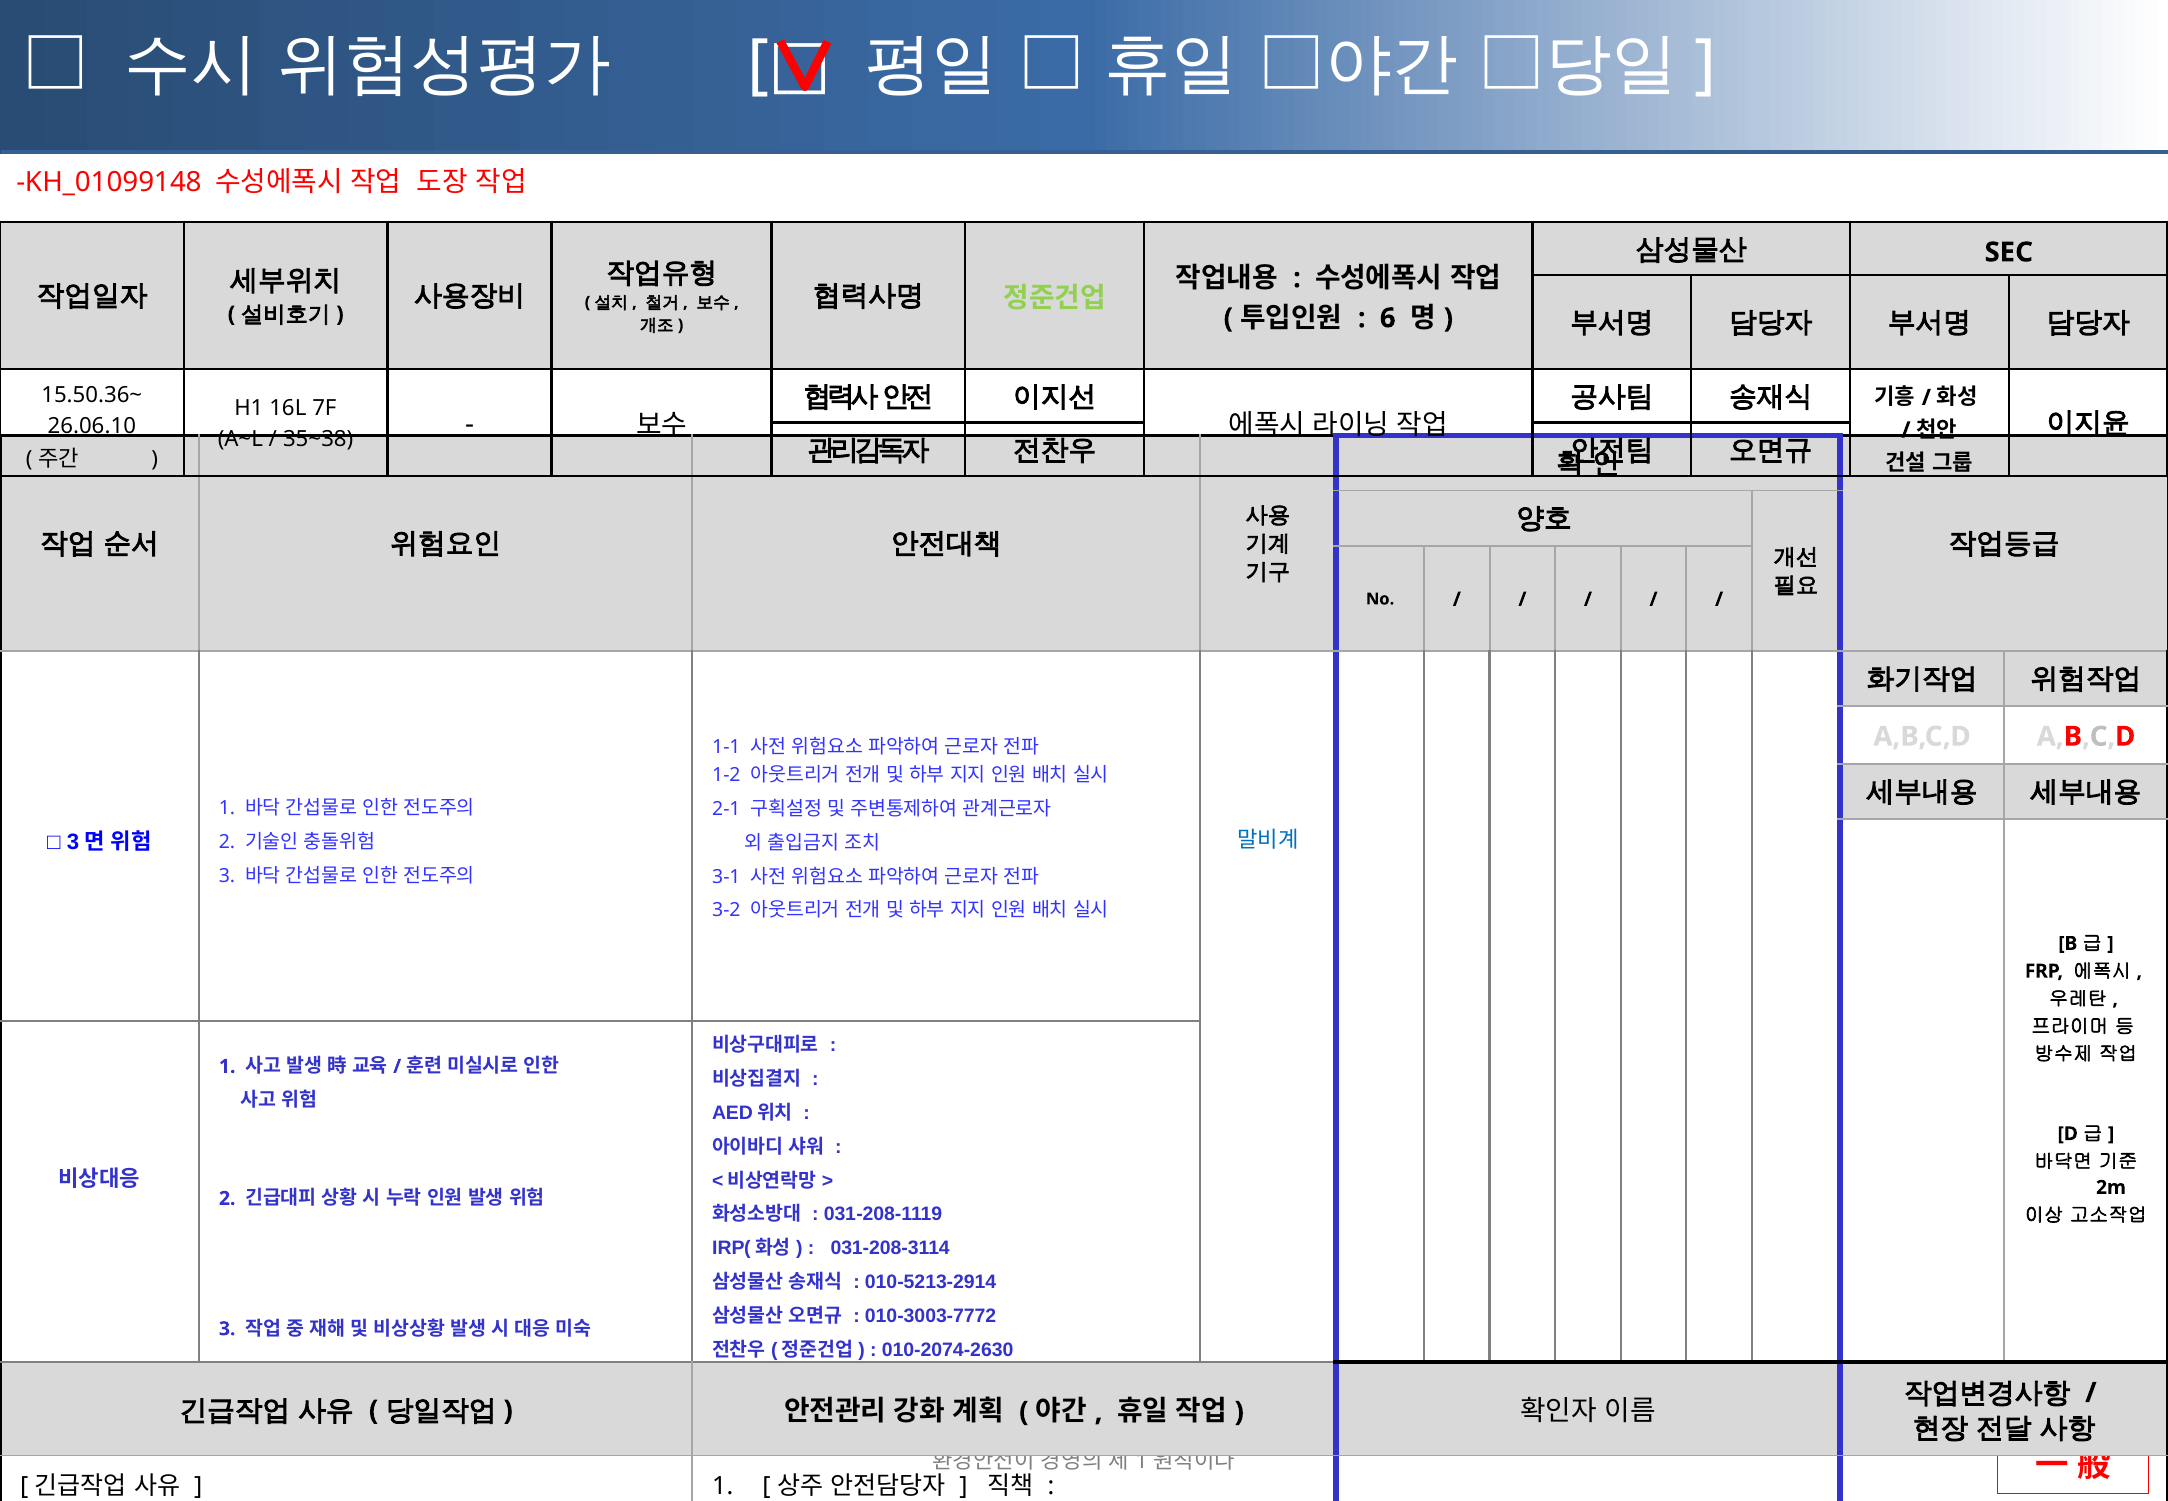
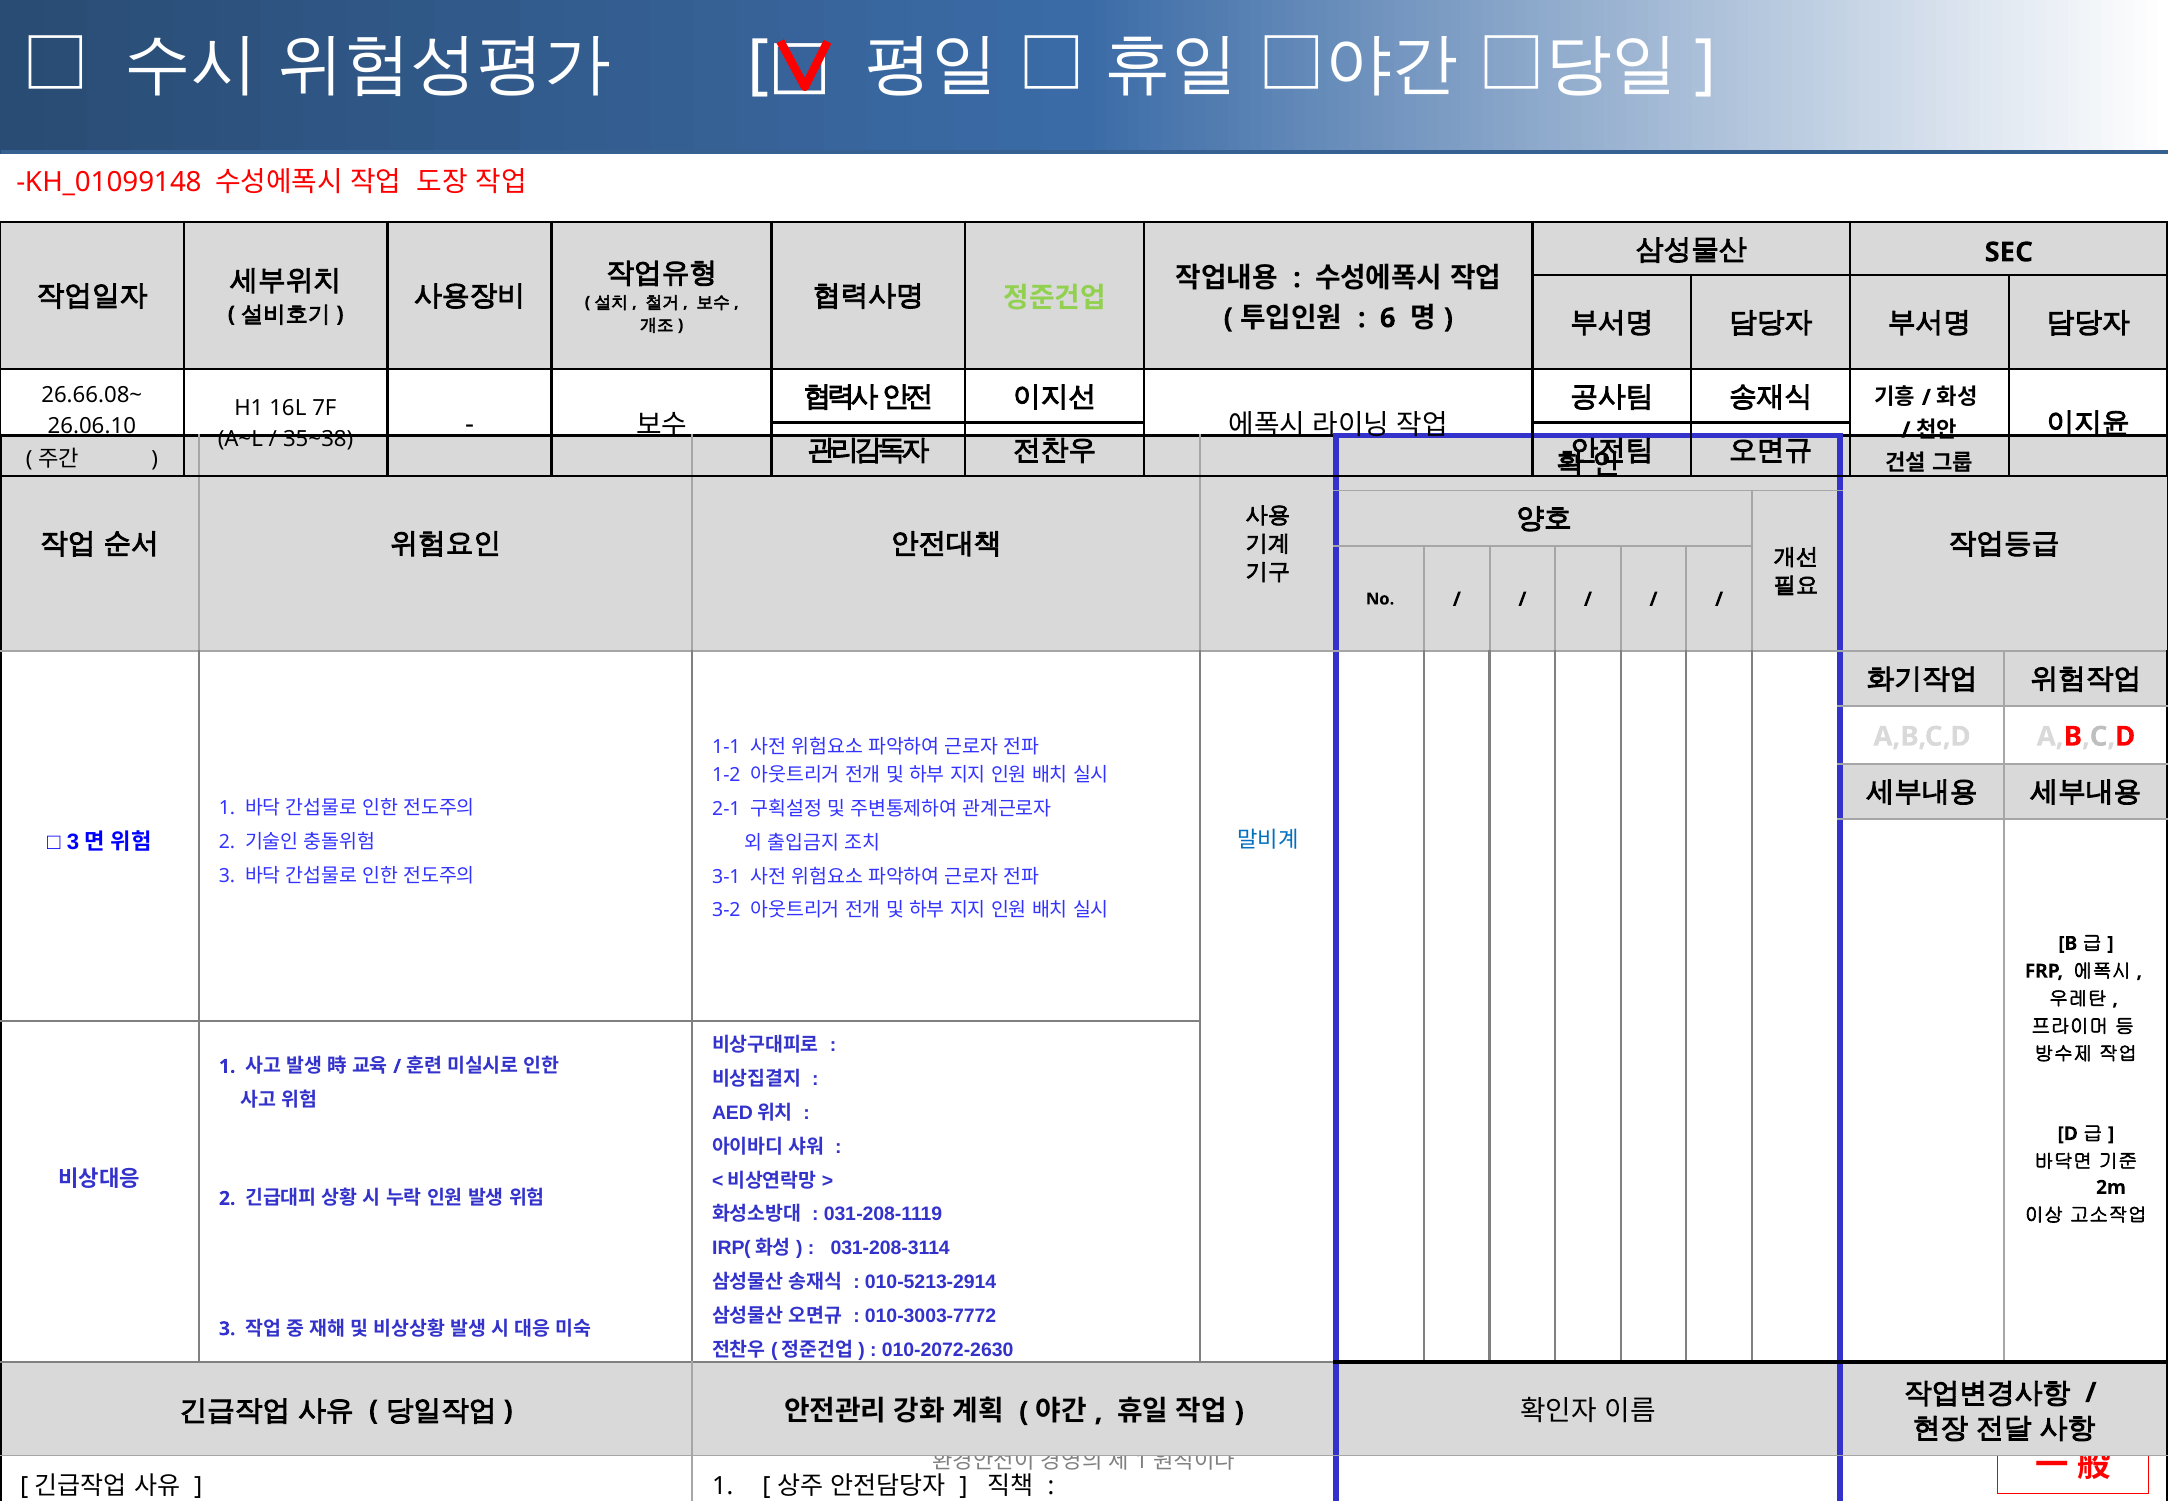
15.50.36~: 15.50.36~ -> 26.66.08~
010-2074-2630: 010-2074-2630 -> 010-2072-2630
